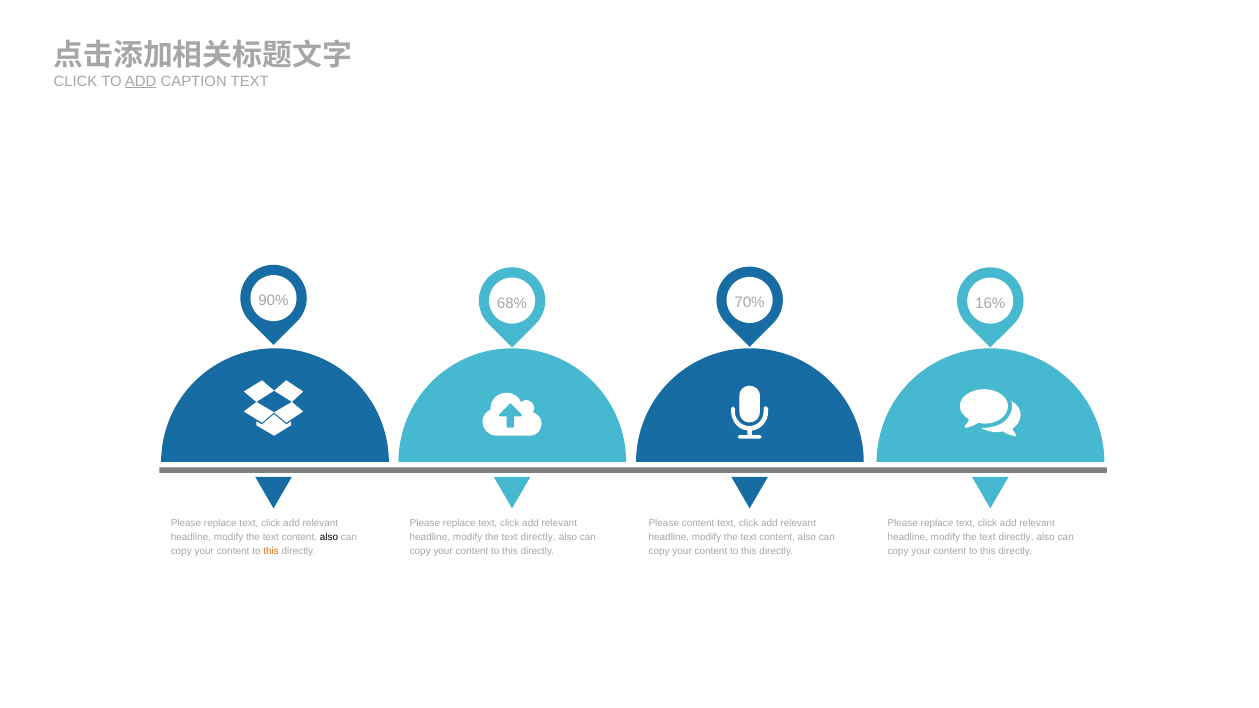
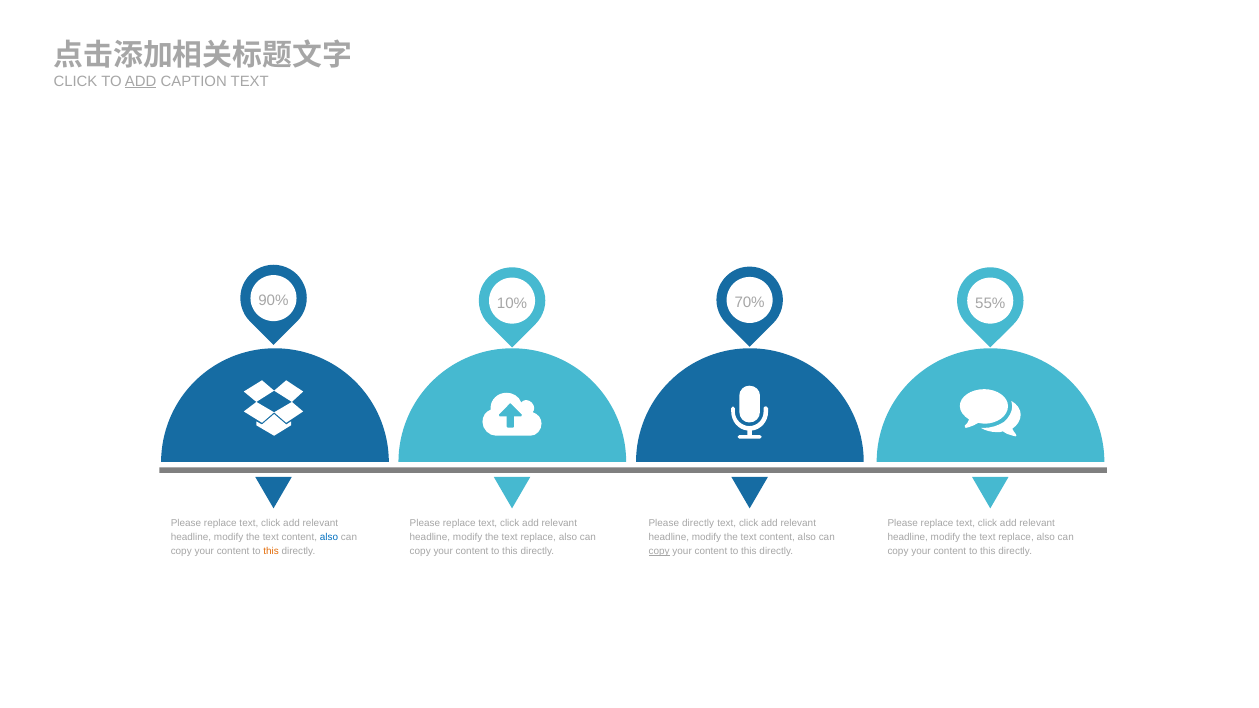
68%: 68% -> 10%
16%: 16% -> 55%
Please content: content -> directly
also at (329, 537) colour: black -> blue
directly at (538, 537): directly -> replace
directly at (1016, 537): directly -> replace
copy at (659, 552) underline: none -> present
